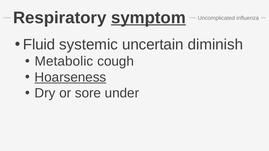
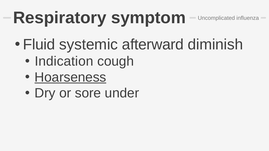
symptom underline: present -> none
uncertain: uncertain -> afterward
Metabolic: Metabolic -> Indication
